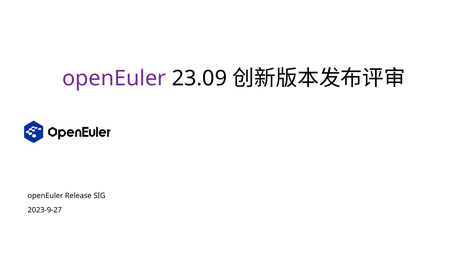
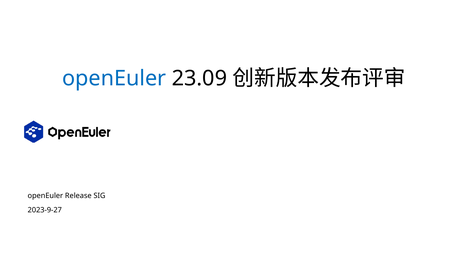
openEuler at (114, 79) colour: purple -> blue
